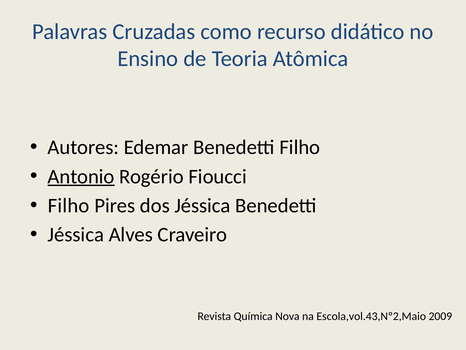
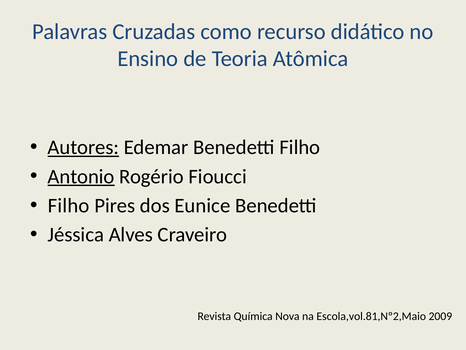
Autores underline: none -> present
dos Jéssica: Jéssica -> Eunice
Escola,vol.43,Nº2,Maio: Escola,vol.43,Nº2,Maio -> Escola,vol.81,Nº2,Maio
